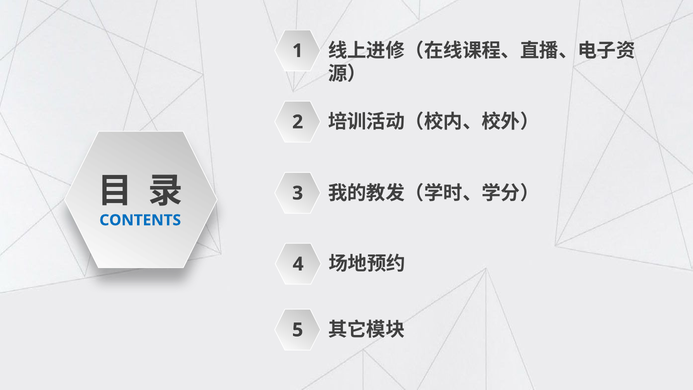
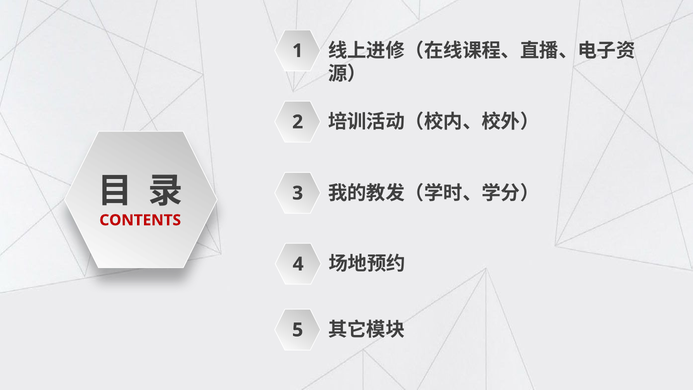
CONTENTS colour: blue -> red
